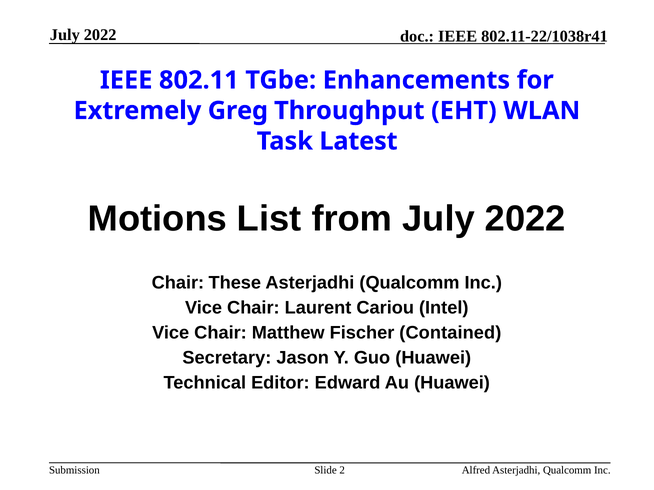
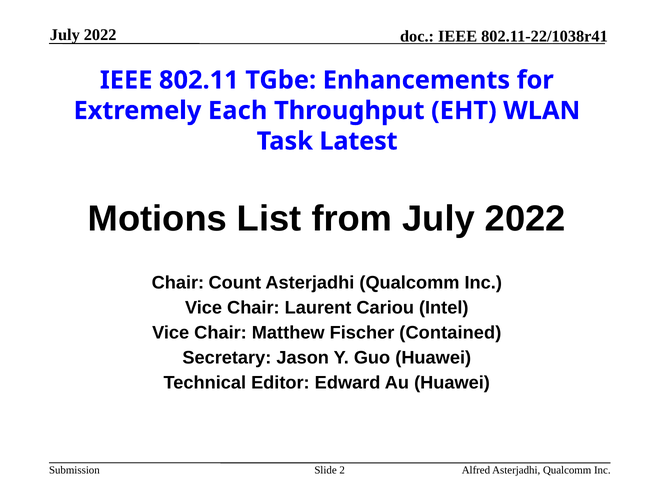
Greg: Greg -> Each
These: These -> Count
